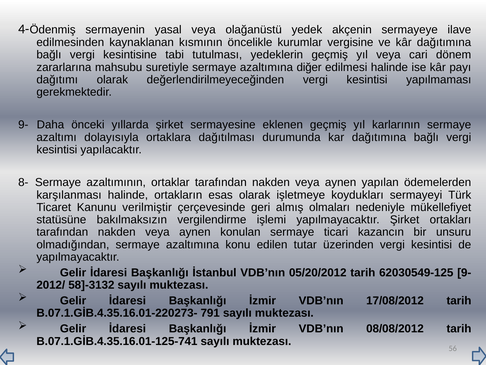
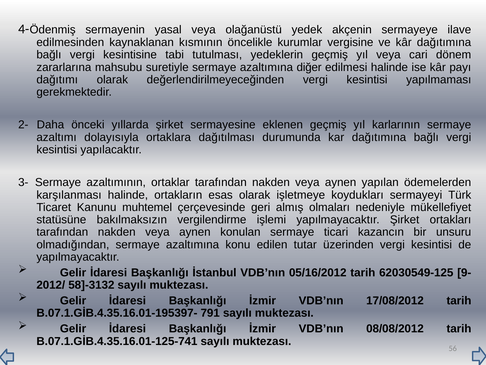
9- at (23, 125): 9- -> 2-
8-: 8- -> 3-
verilmiştir: verilmiştir -> muhtemel
05/20/2012: 05/20/2012 -> 05/16/2012
B.07.1.GİB.4.35.16.01-220273-: B.07.1.GİB.4.35.16.01-220273- -> B.07.1.GİB.4.35.16.01-195397-
